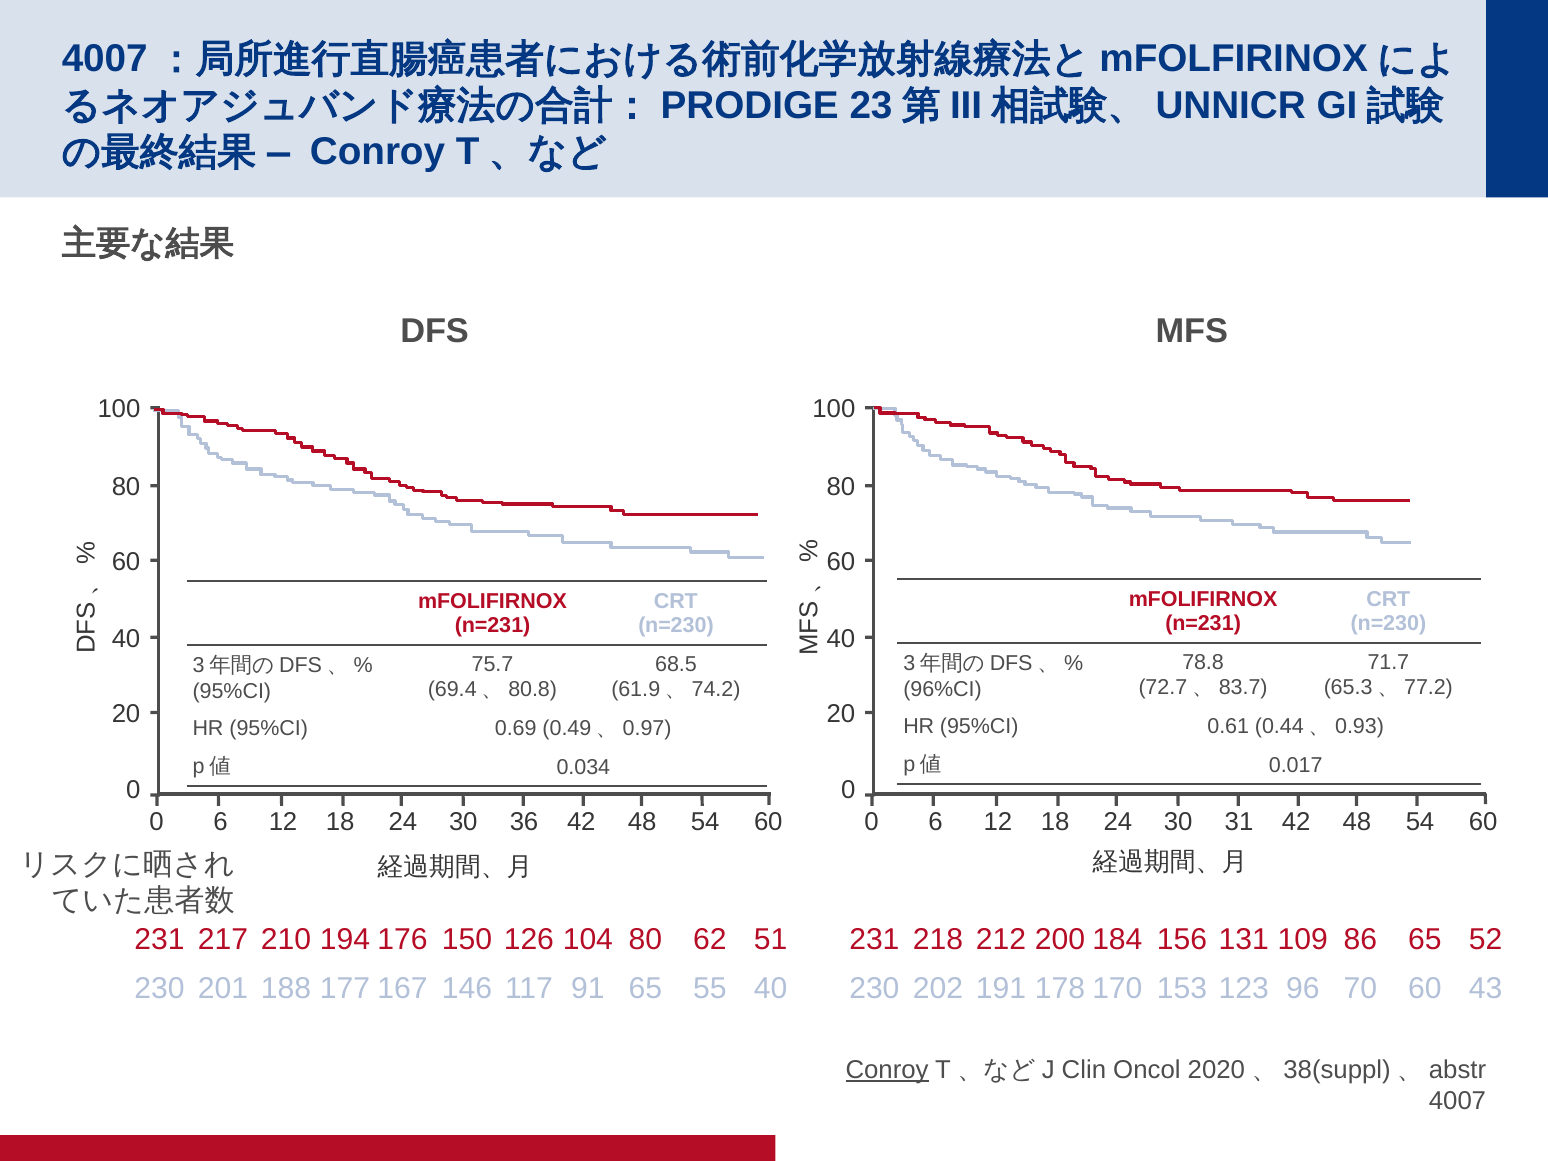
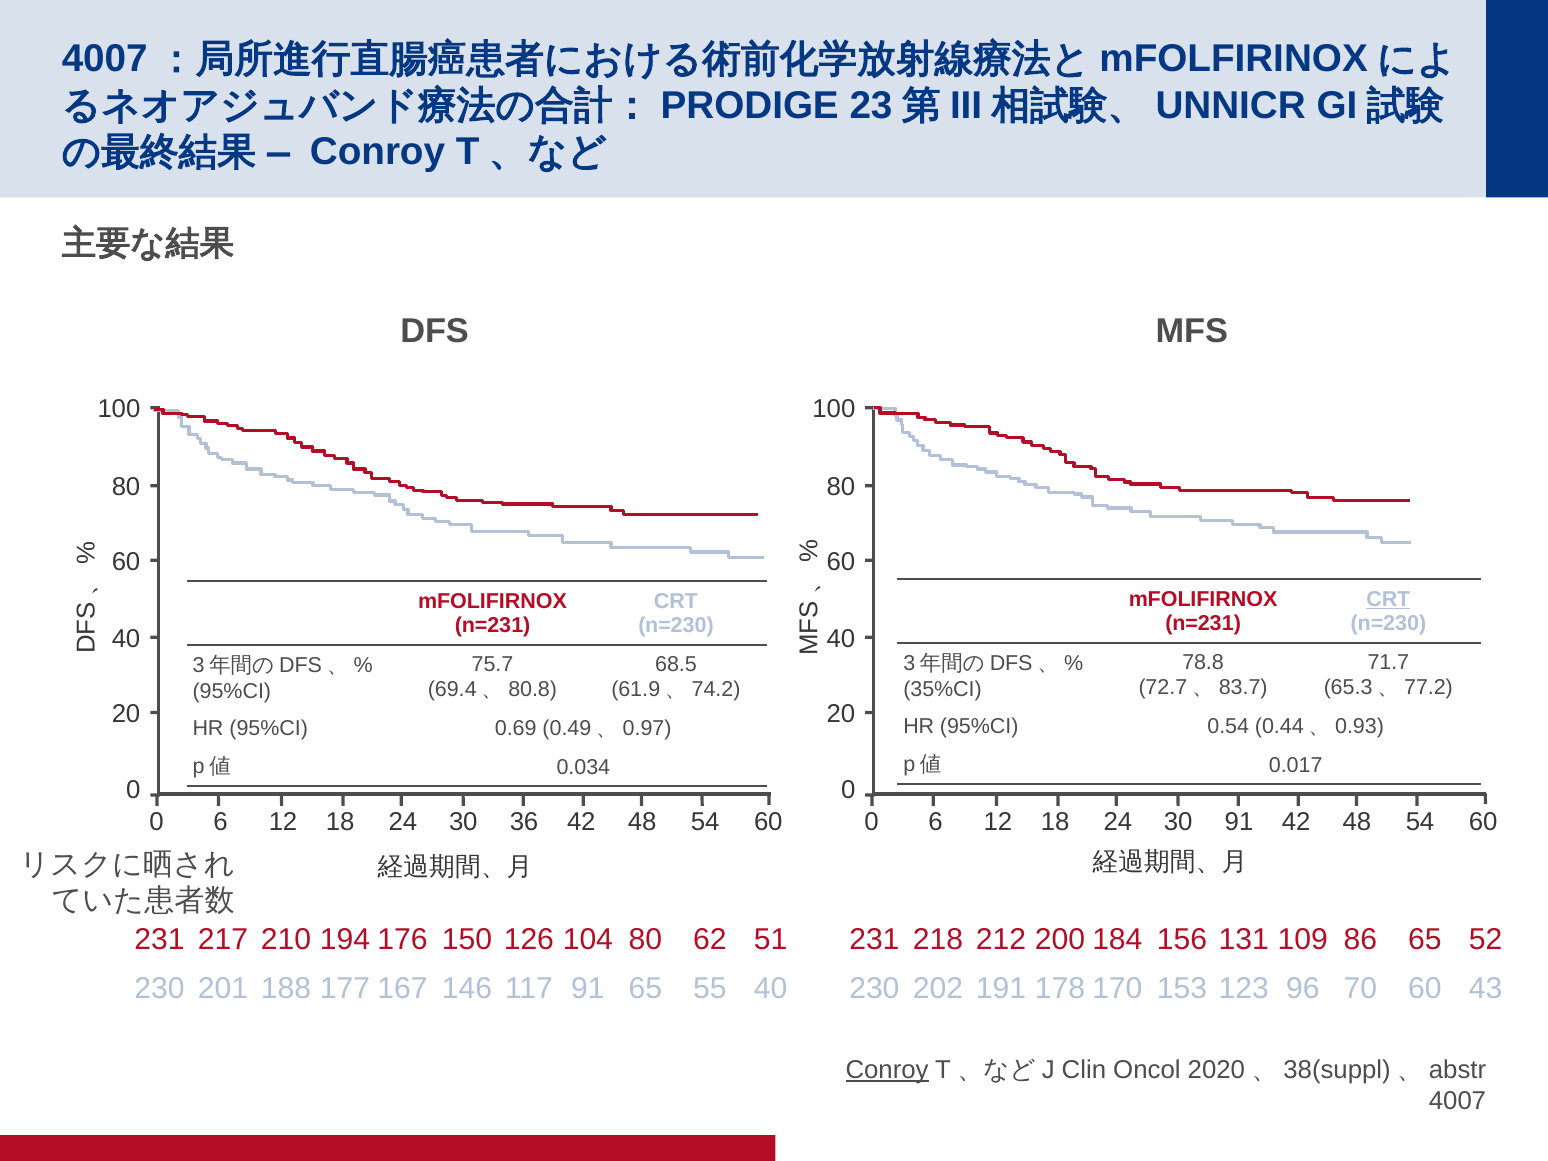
CRT at (1388, 600) underline: none -> present
96%CI: 96%CI -> 35%CI
0.61: 0.61 -> 0.54
30 31: 31 -> 91
